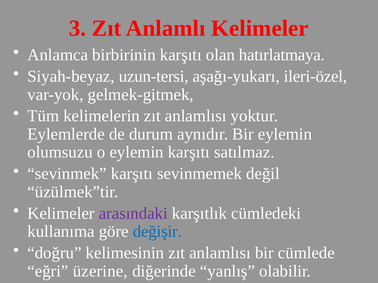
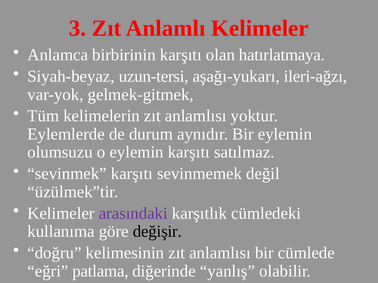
ileri-özel: ileri-özel -> ileri-ağzı
değişir colour: blue -> black
üzerine: üzerine -> patlama
